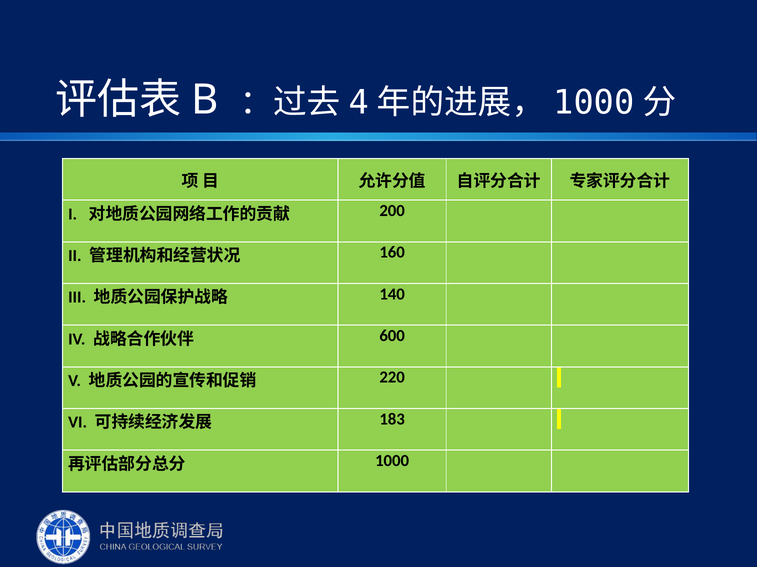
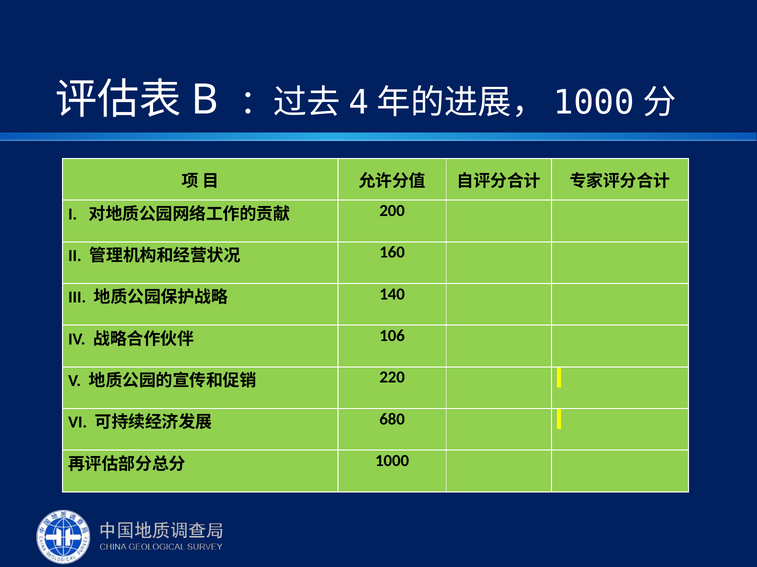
600: 600 -> 106
183: 183 -> 680
